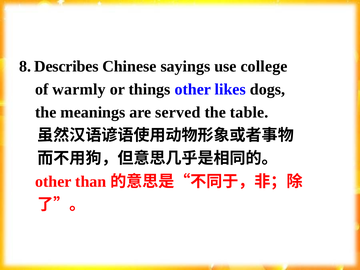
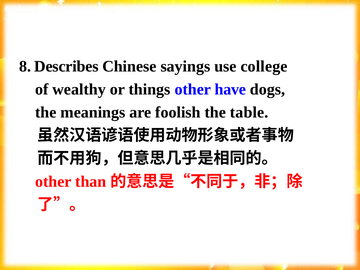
warmly: warmly -> wealthy
likes: likes -> have
served: served -> foolish
